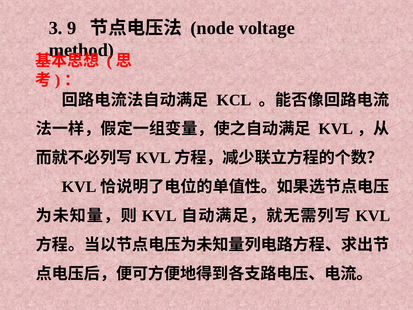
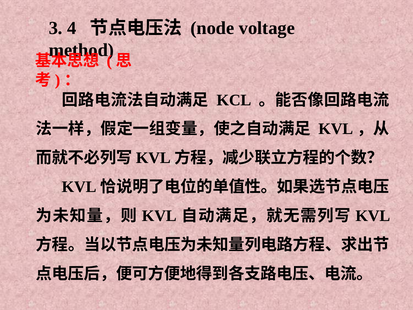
9: 9 -> 4
